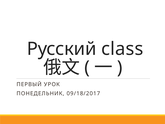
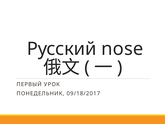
class: class -> nose
